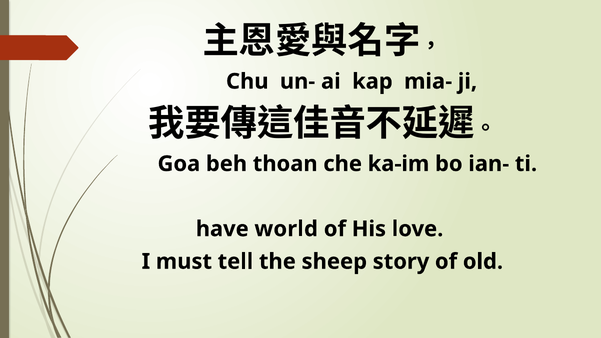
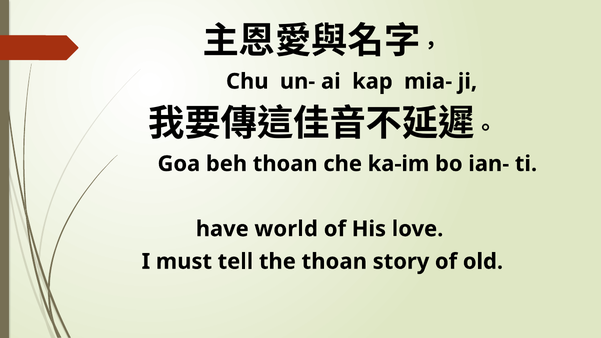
the sheep: sheep -> thoan
